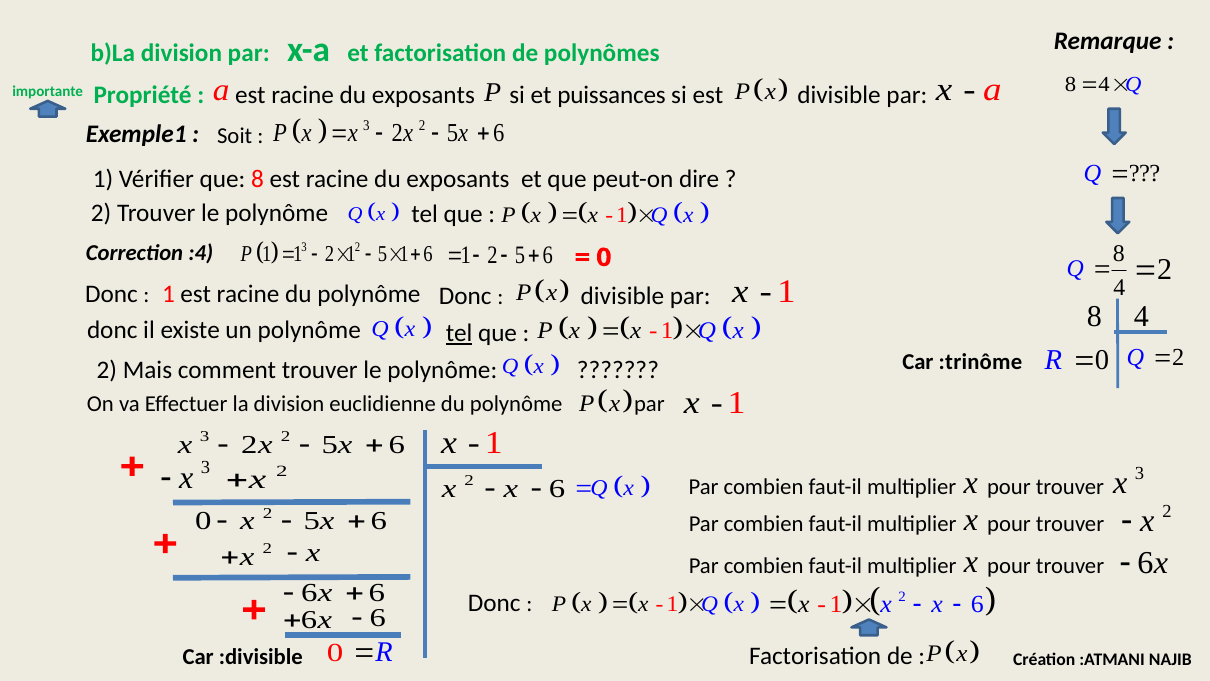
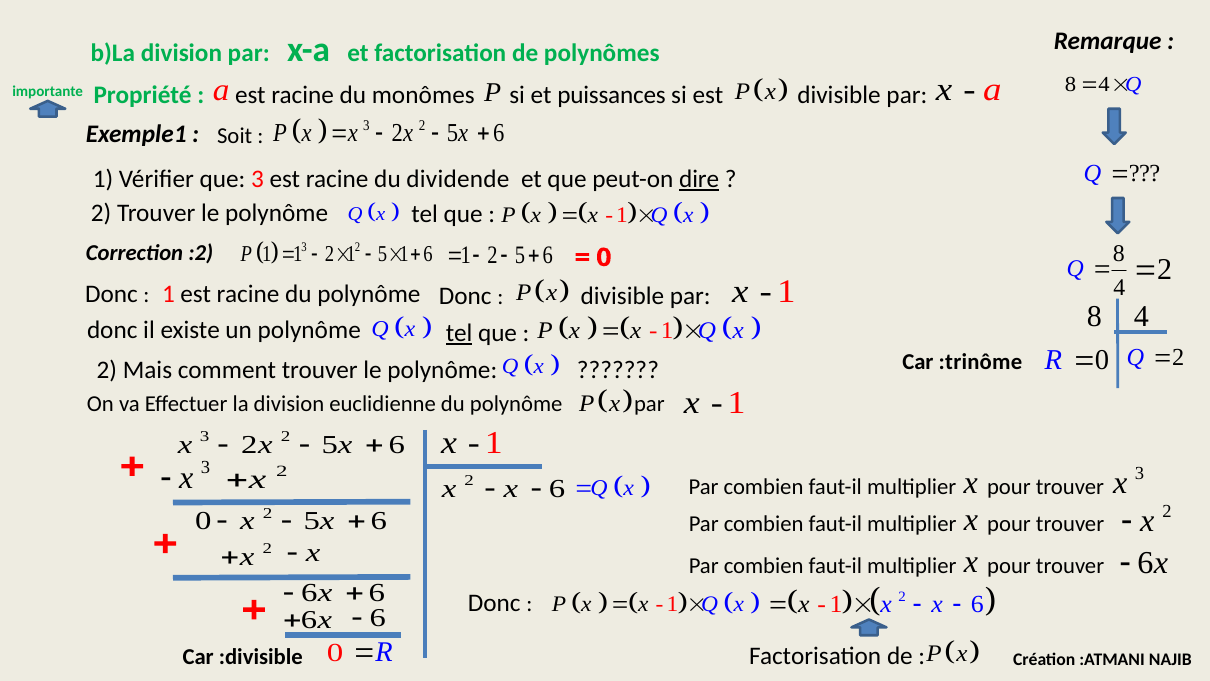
exposants at (423, 95): exposants -> monômes
que 8: 8 -> 3
exposants at (458, 179): exposants -> dividende
dire underline: none -> present
:4: :4 -> :2
